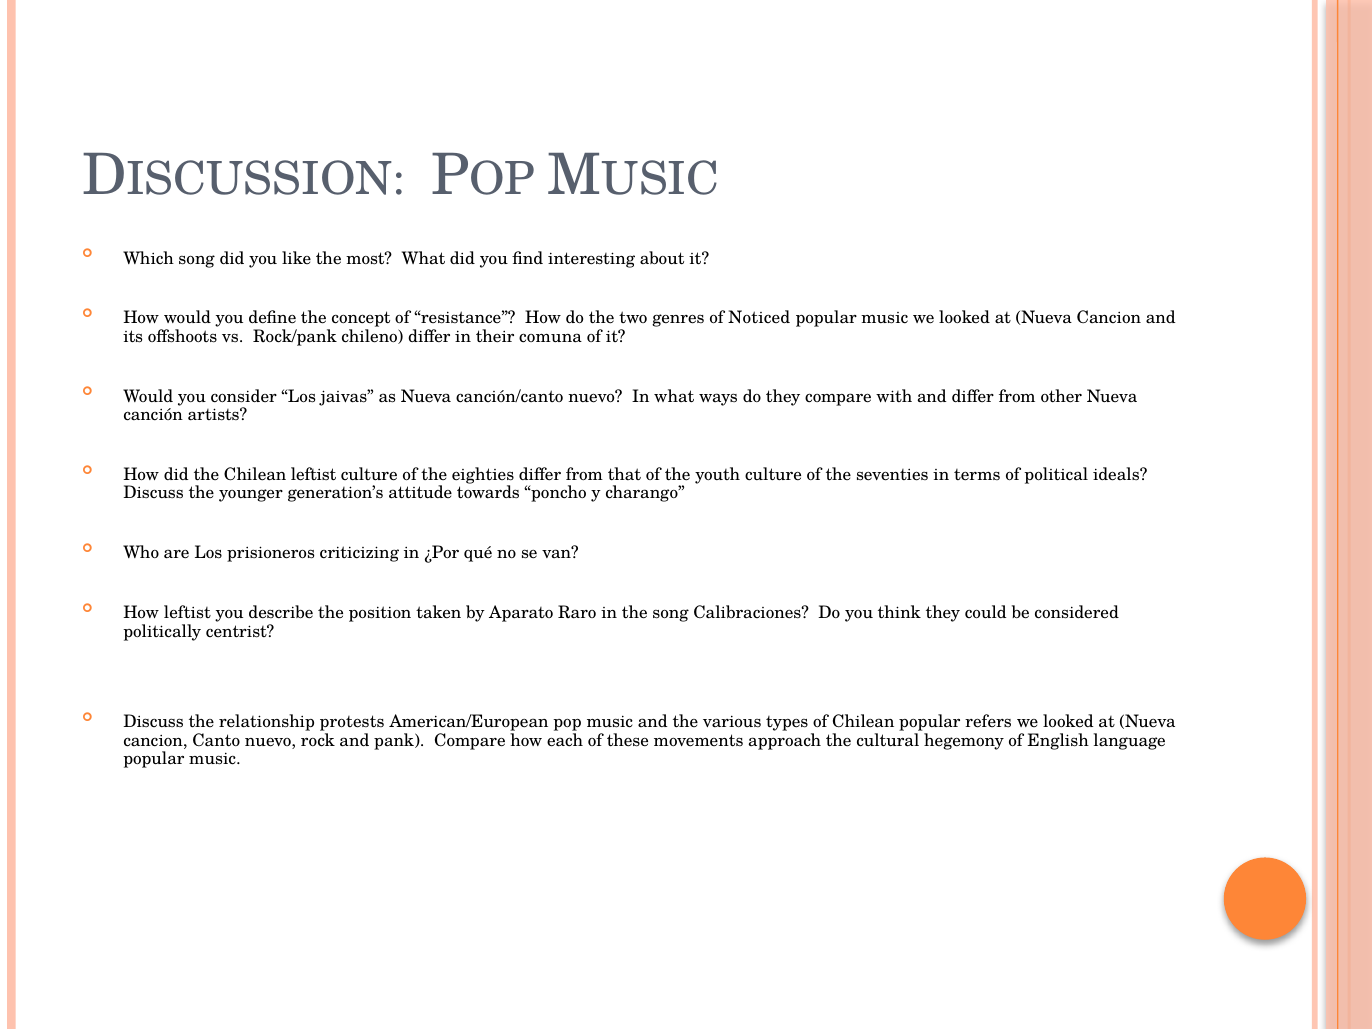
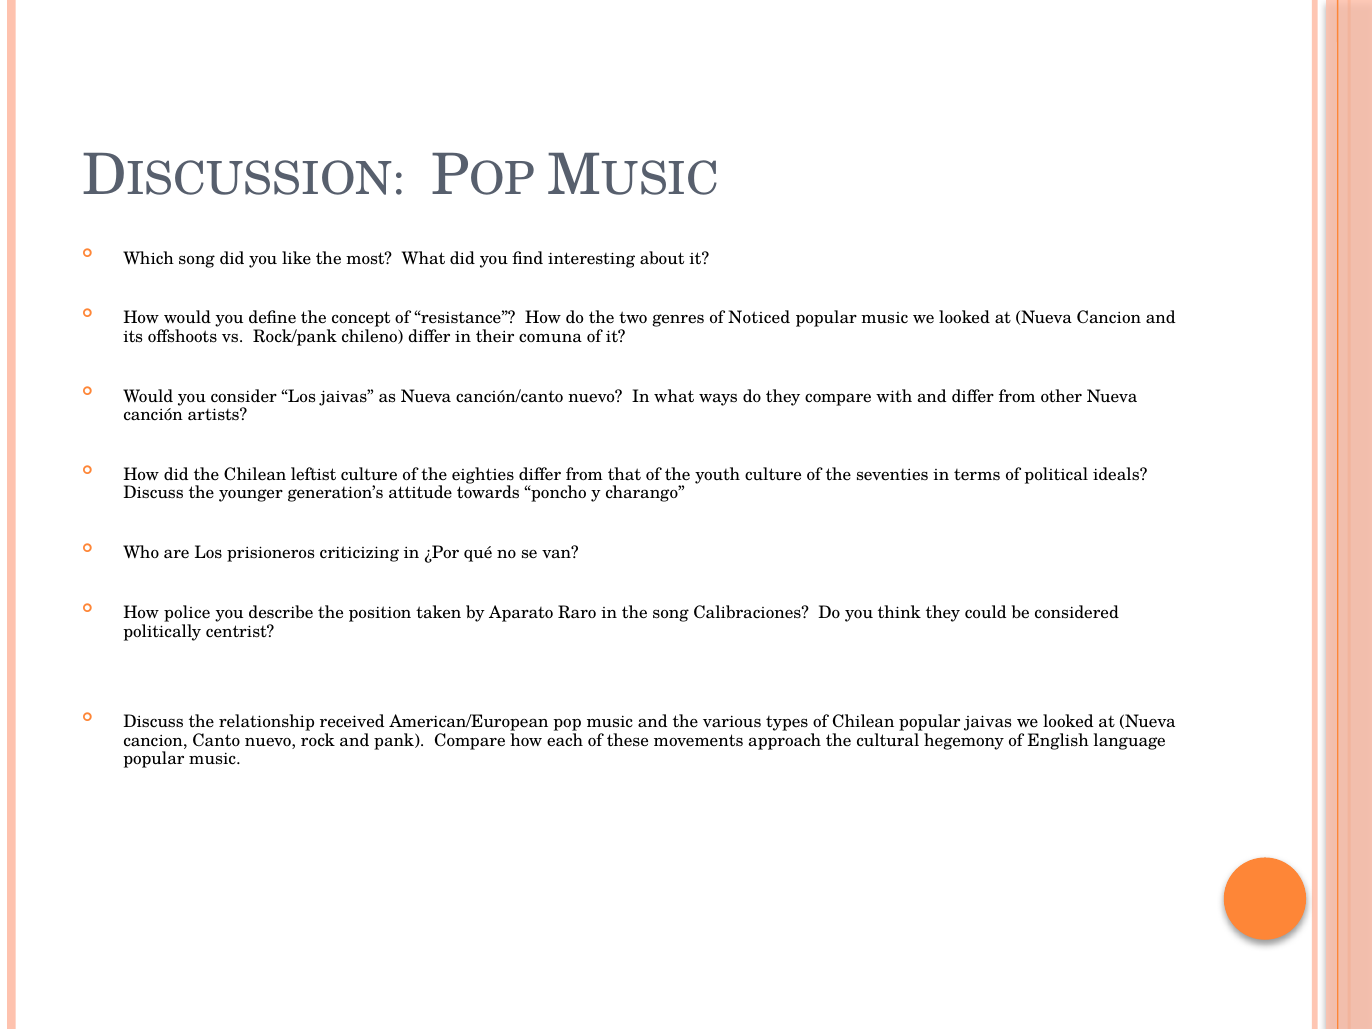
How leftist: leftist -> police
protests: protests -> received
popular refers: refers -> jaivas
